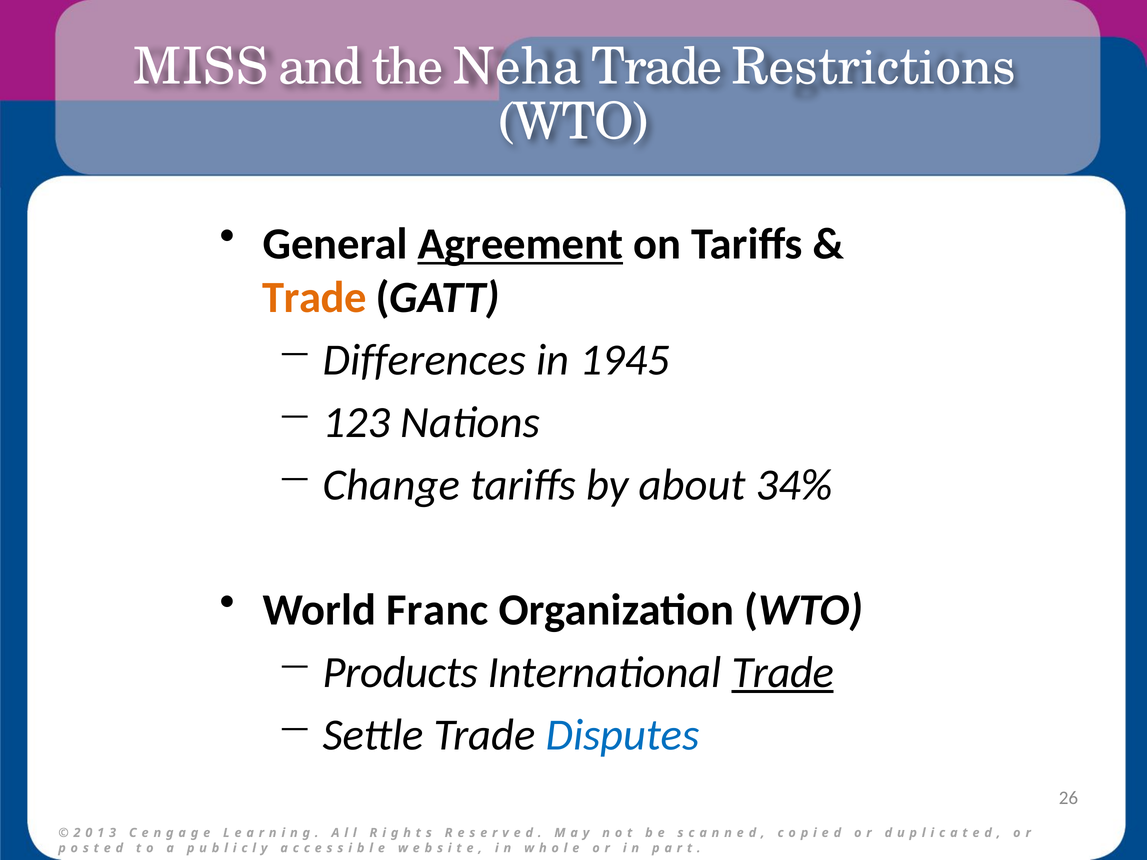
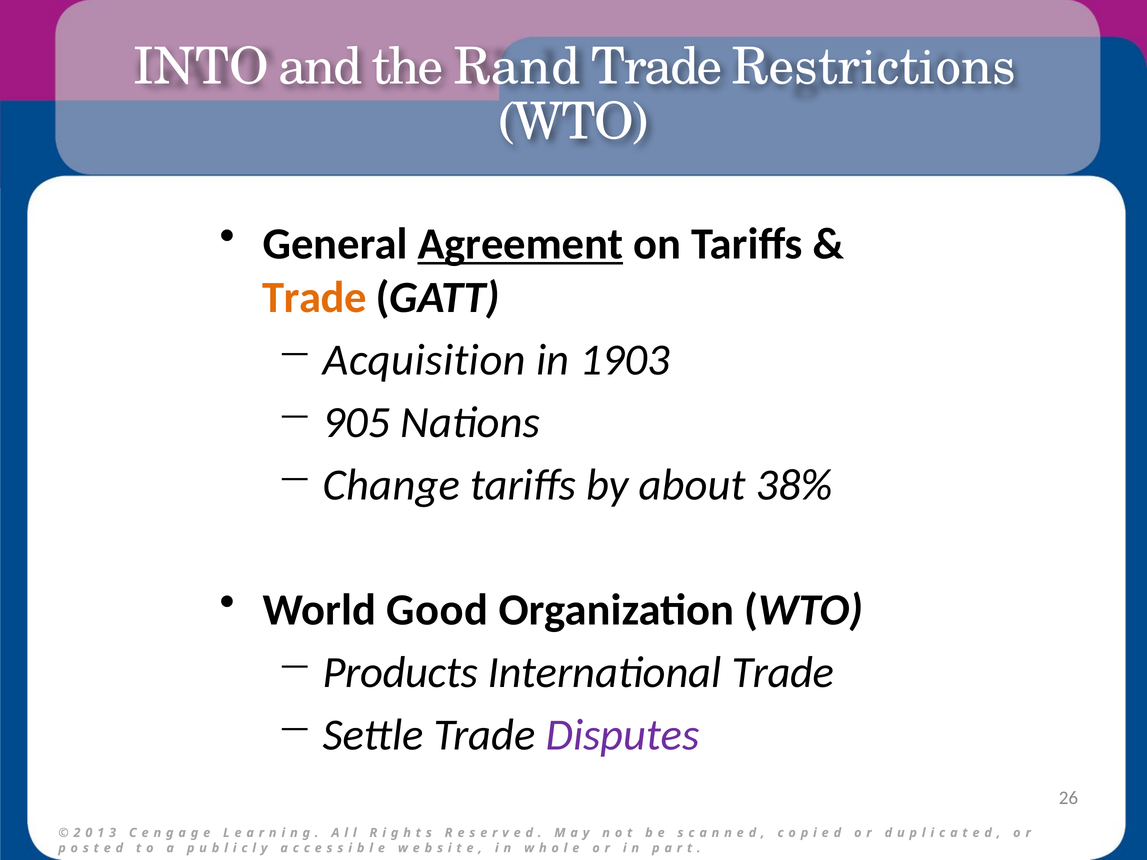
MISS: MISS -> INTO
Neha: Neha -> Rand
Differences: Differences -> Acquisition
1945: 1945 -> 1903
123: 123 -> 905
34%: 34% -> 38%
Franc: Franc -> Good
Trade at (783, 673) underline: present -> none
Disputes colour: blue -> purple
